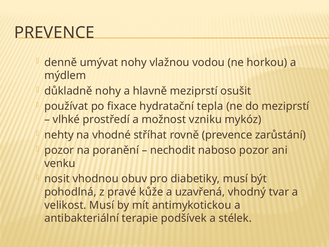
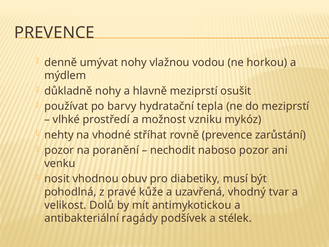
fixace: fixace -> barvy
velikost Musí: Musí -> Dolů
terapie: terapie -> ragády
